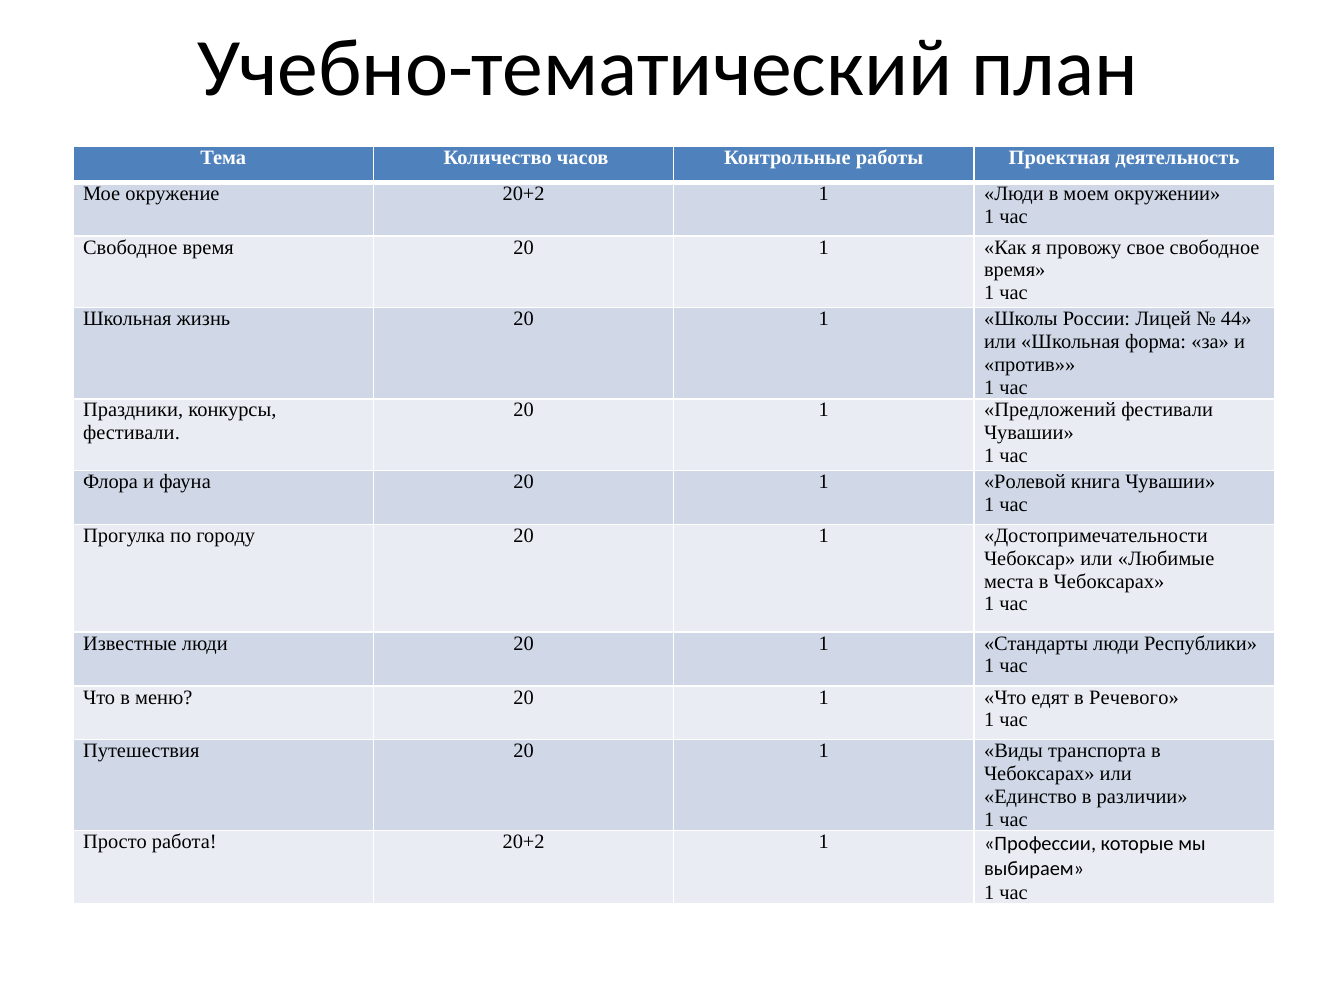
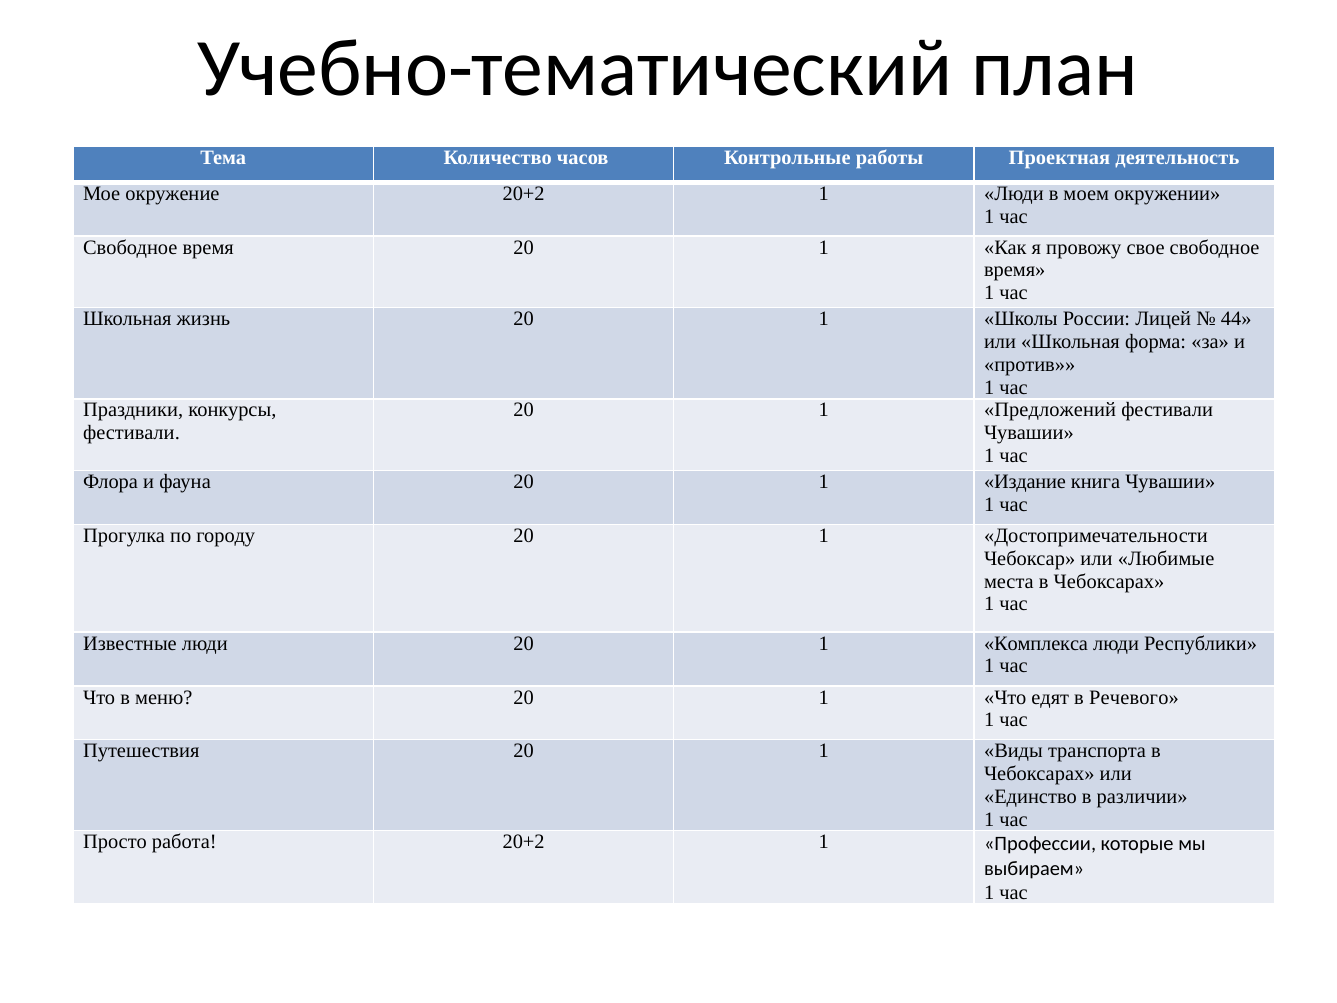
Ролевой: Ролевой -> Издание
Стандарты: Стандарты -> Комплекса
